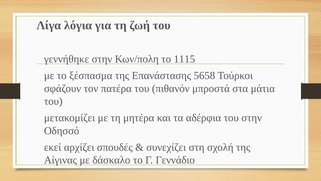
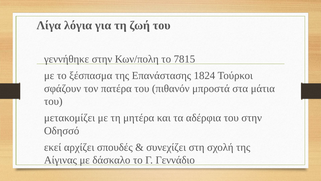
1115: 1115 -> 7815
5658: 5658 -> 1824
